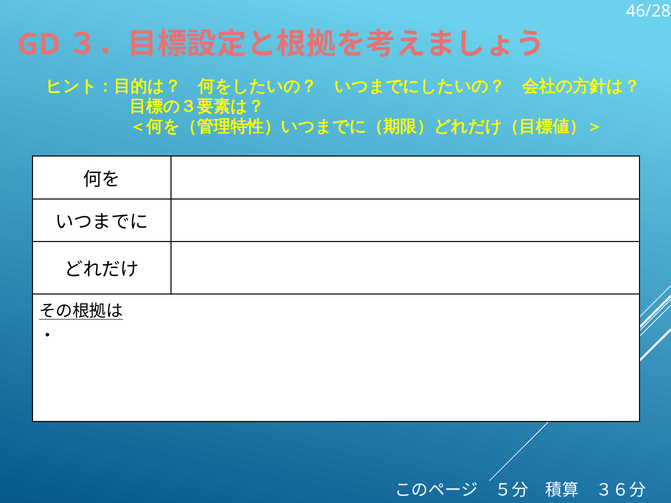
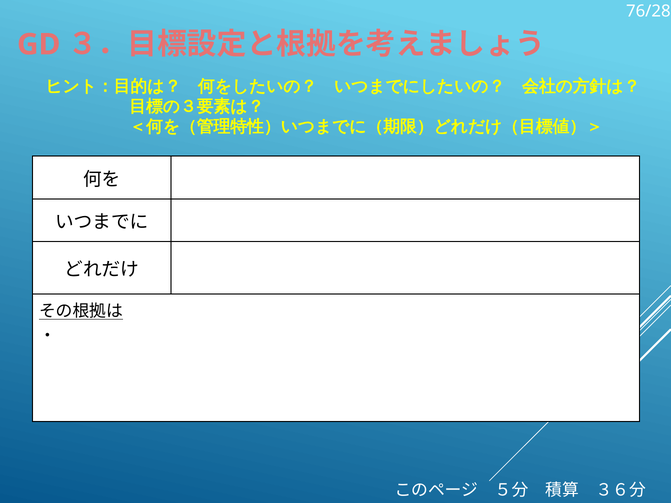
46/28: 46/28 -> 76/28
